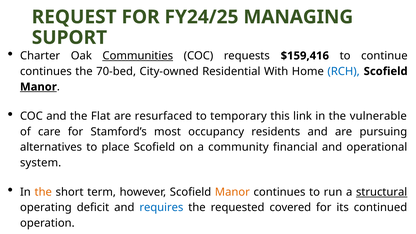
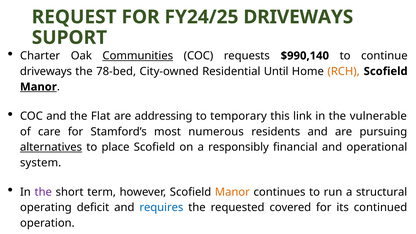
FY24/25 MANAGING: MANAGING -> DRIVEWAYS
$159,416: $159,416 -> $990,140
continues at (46, 71): continues -> driveways
70-bed: 70-bed -> 78-bed
With: With -> Until
RCH colour: blue -> orange
resurfaced: resurfaced -> addressing
occupancy: occupancy -> numerous
alternatives underline: none -> present
community: community -> responsibly
the at (43, 192) colour: orange -> purple
structural underline: present -> none
